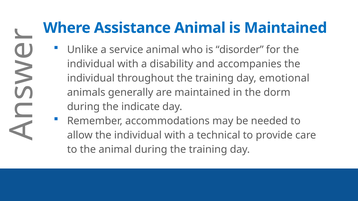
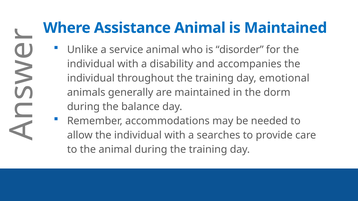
indicate: indicate -> balance
technical: technical -> searches
